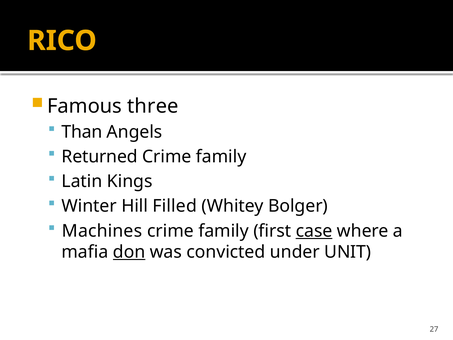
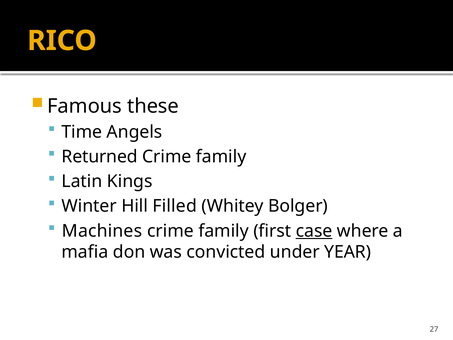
three: three -> these
Than: Than -> Time
don underline: present -> none
UNIT: UNIT -> YEAR
